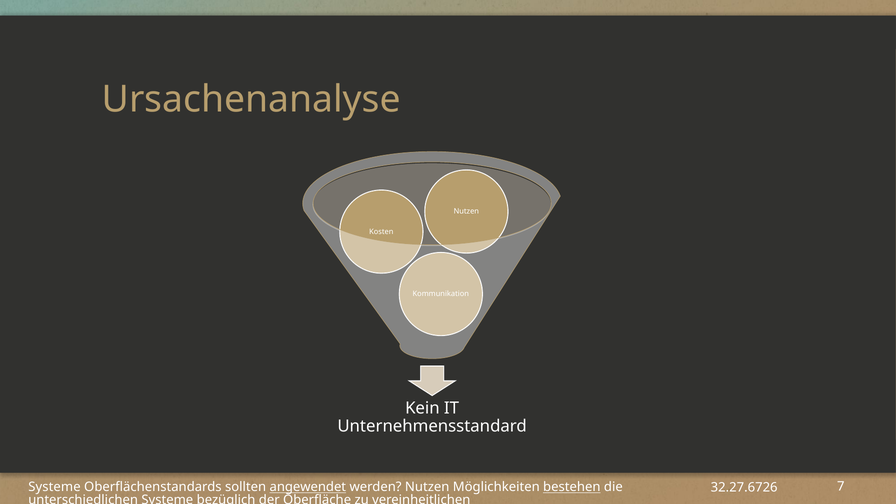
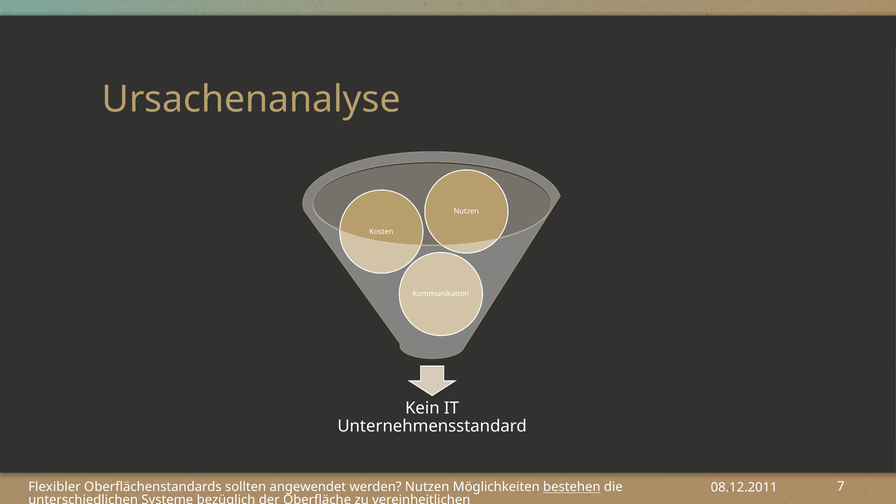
Systeme at (54, 487): Systeme -> Flexibler
angewendet underline: present -> none
32.27.6726: 32.27.6726 -> 08.12.2011
